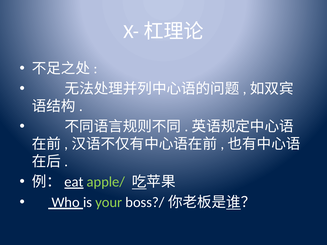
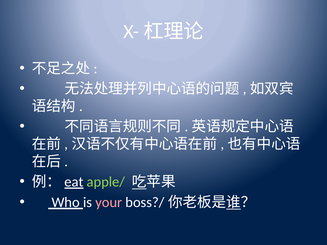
your colour: light green -> pink
